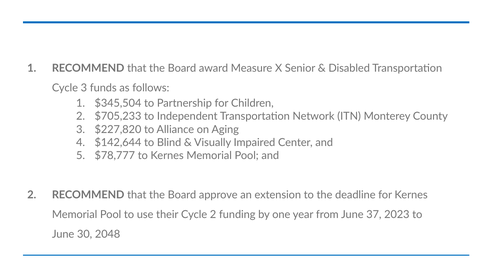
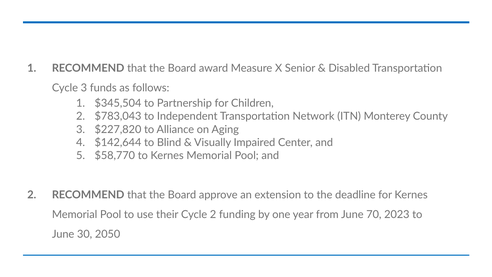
$705,233: $705,233 -> $783,043
$78,777: $78,777 -> $58,770
37: 37 -> 70
2048: 2048 -> 2050
